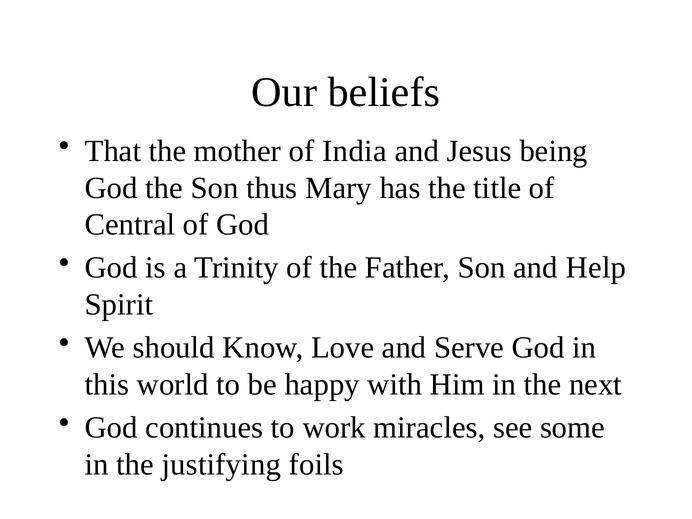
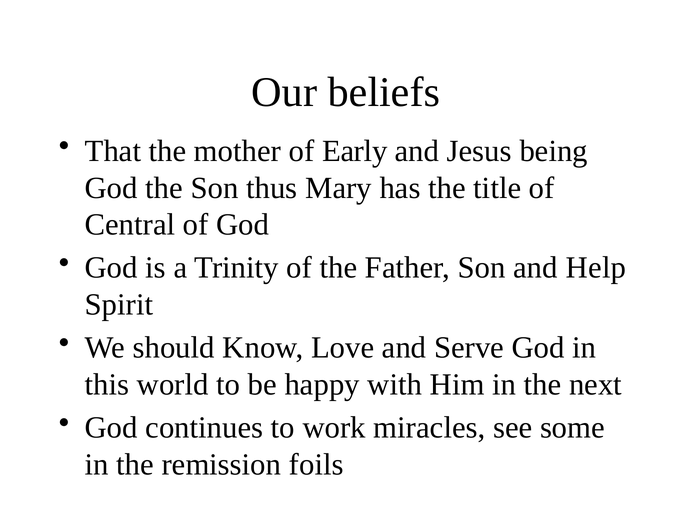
India: India -> Early
justifying: justifying -> remission
